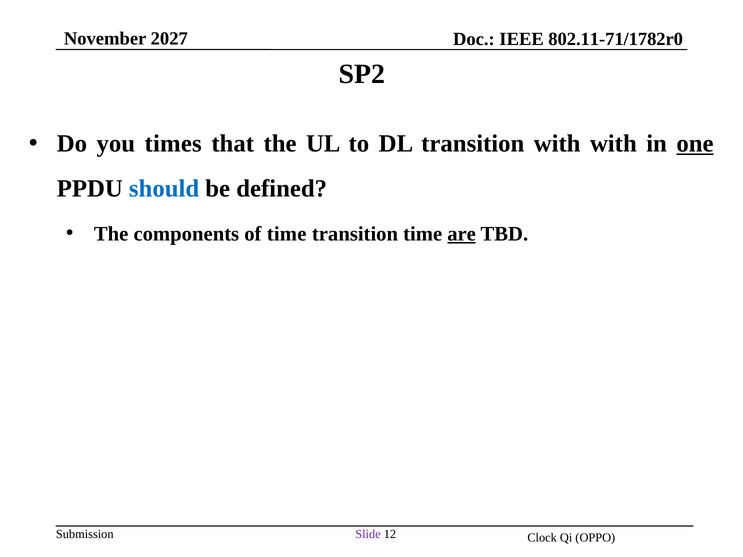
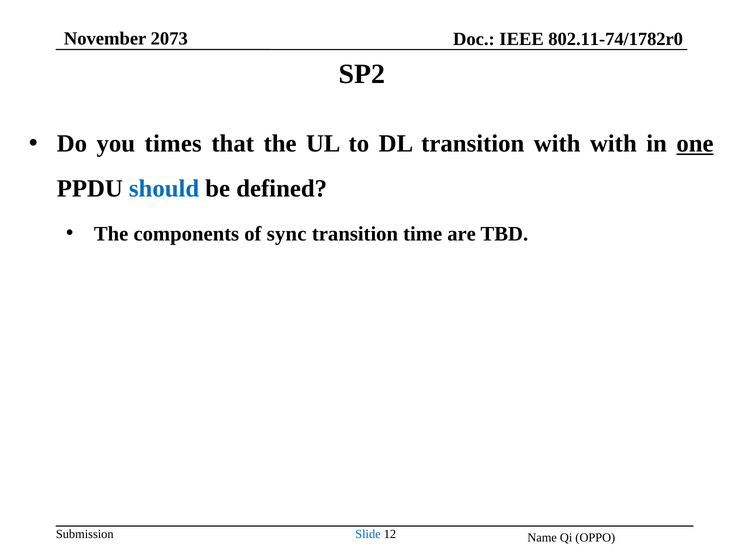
2027: 2027 -> 2073
802.11-71/1782r0: 802.11-71/1782r0 -> 802.11-74/1782r0
of time: time -> sync
are underline: present -> none
Slide colour: purple -> blue
Clock: Clock -> Name
